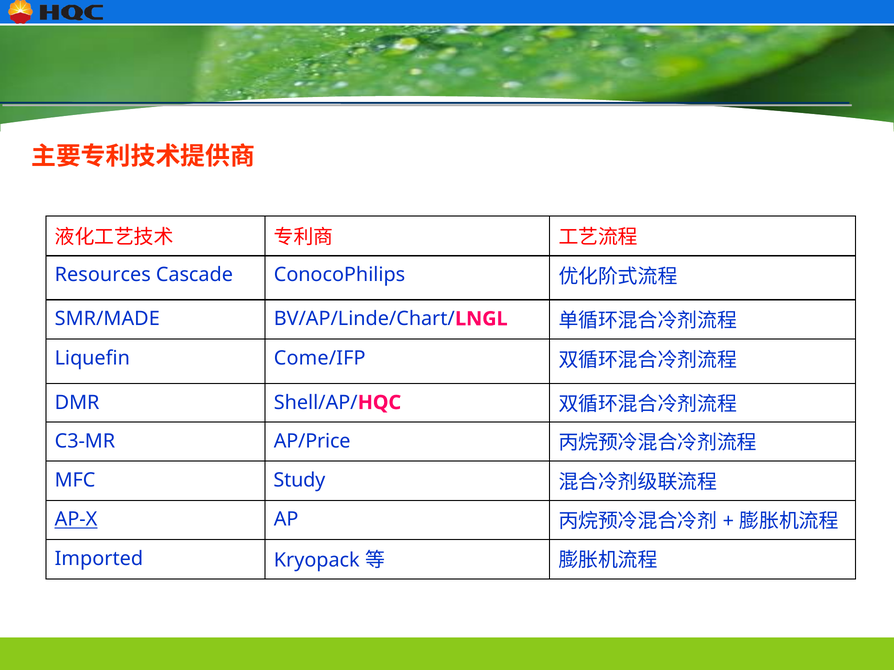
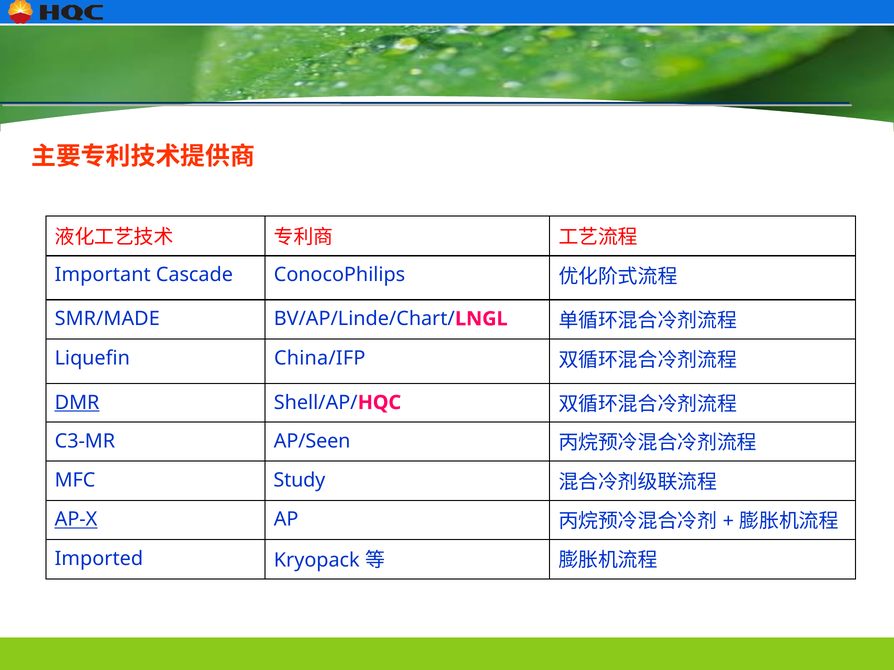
Resources: Resources -> Important
Come/IFP: Come/IFP -> China/IFP
DMR underline: none -> present
AP/Price: AP/Price -> AP/Seen
